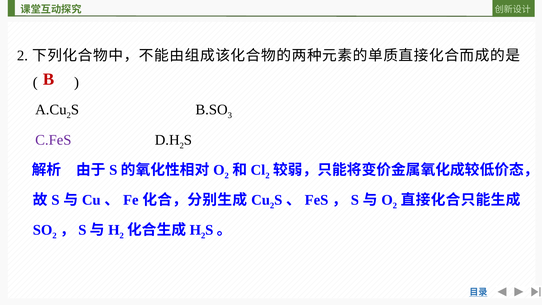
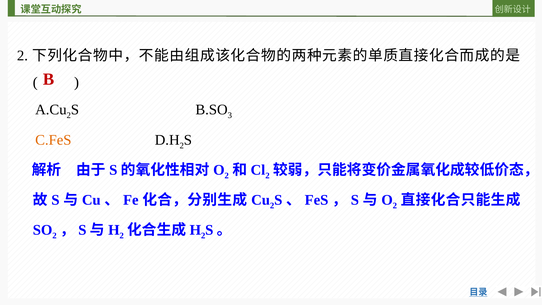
C.FeS colour: purple -> orange
